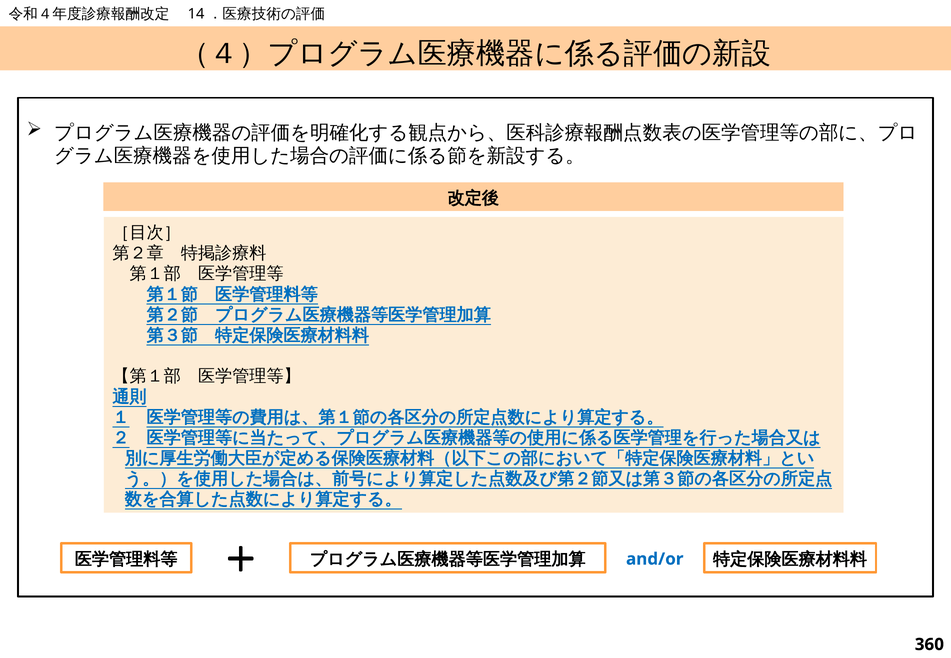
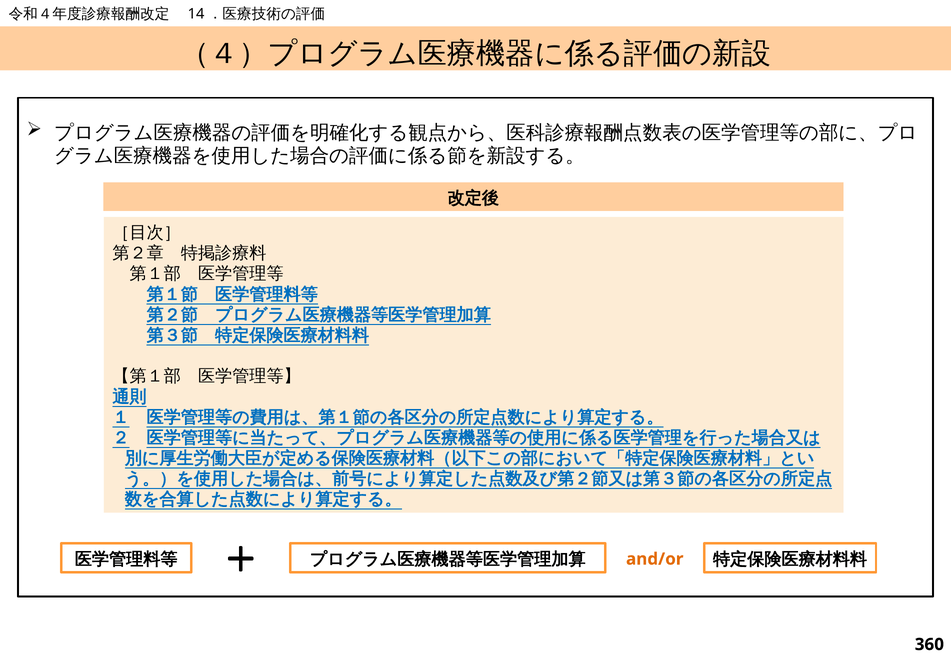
and/or colour: blue -> orange
